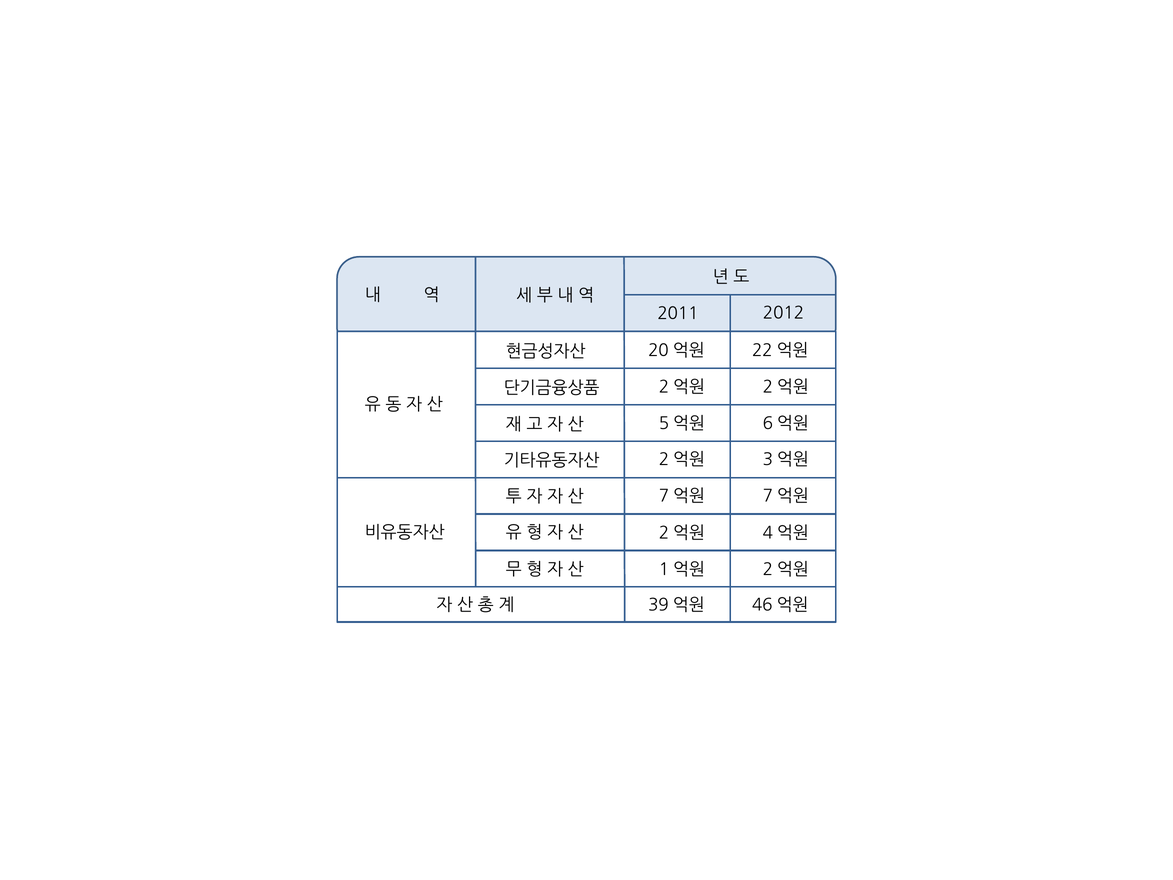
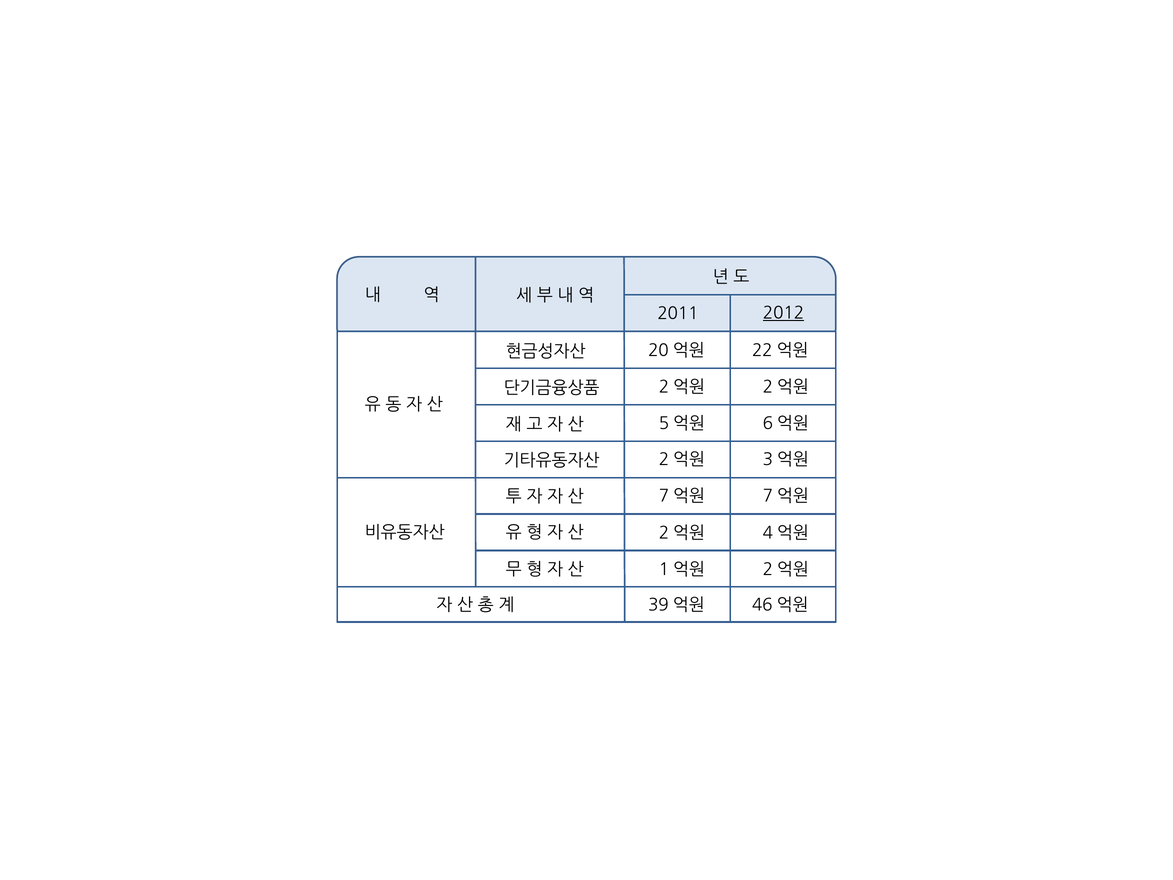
2012 underline: none -> present
